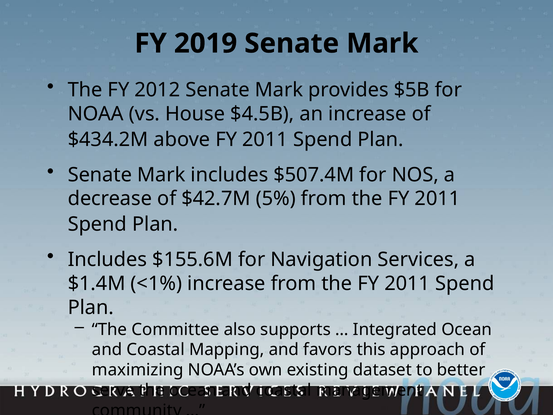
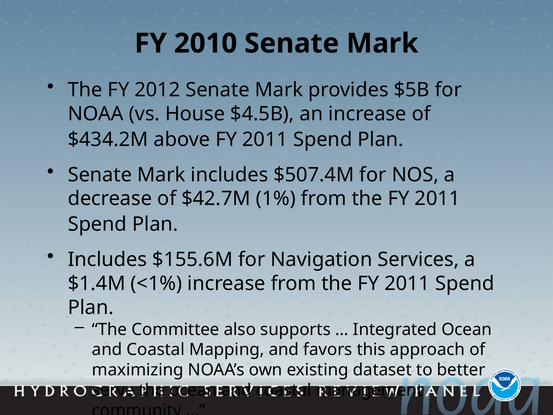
2019: 2019 -> 2010
5%: 5% -> 1%
